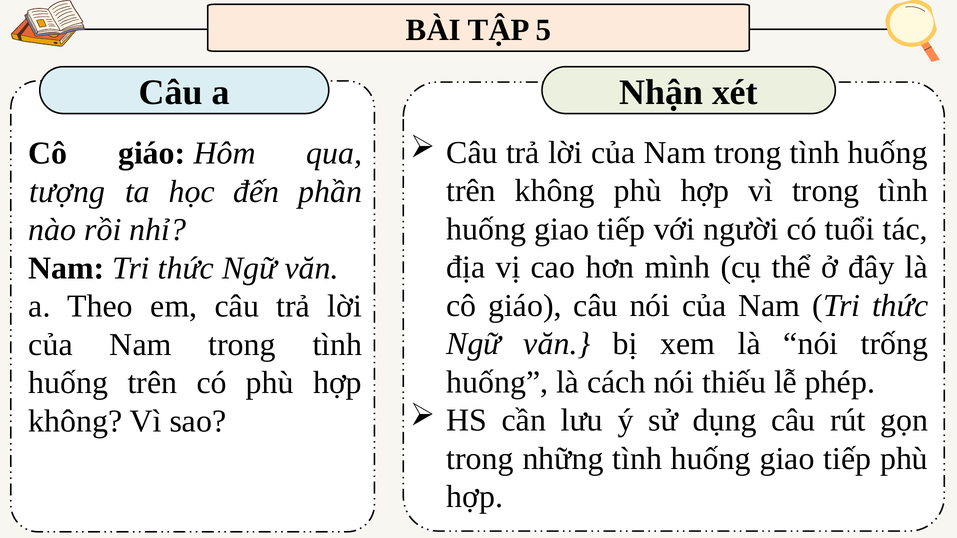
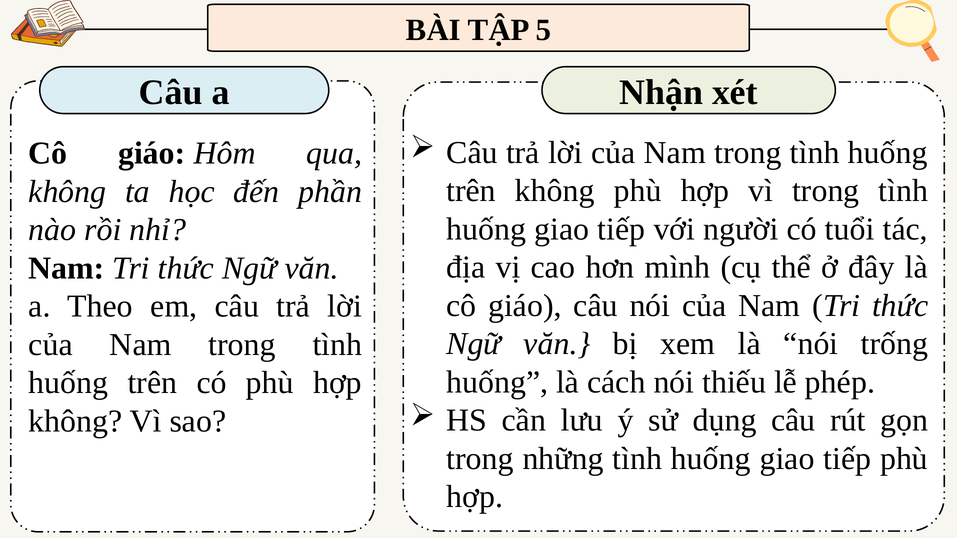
tượng at (67, 192): tượng -> không
